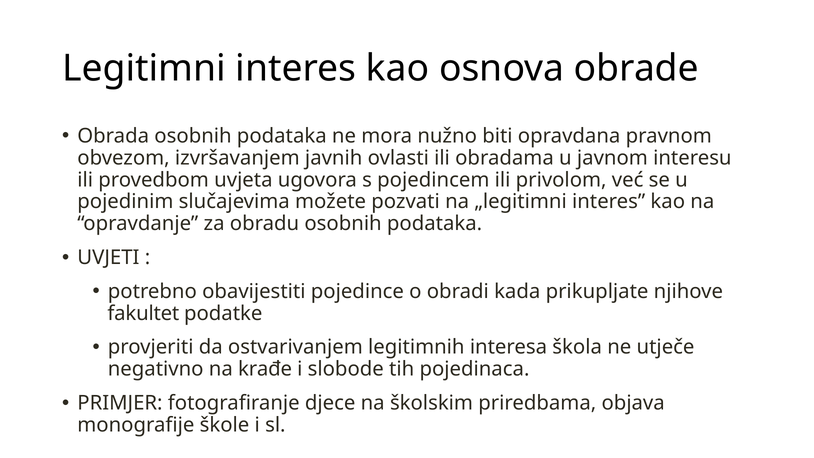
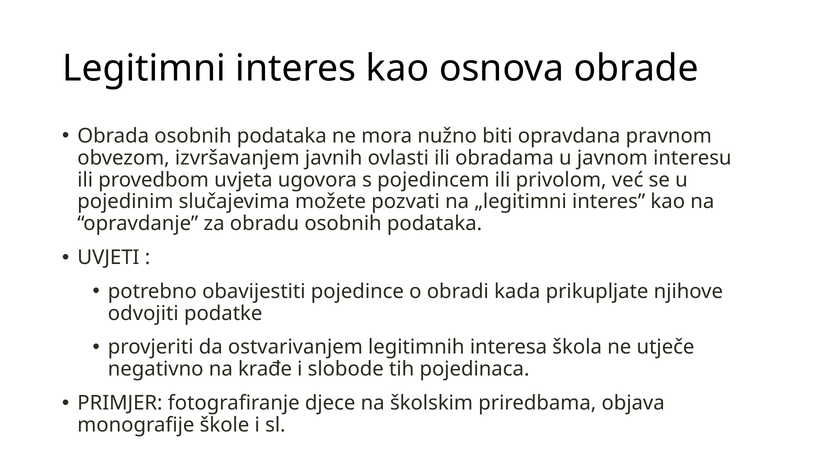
fakultet: fakultet -> odvojiti
